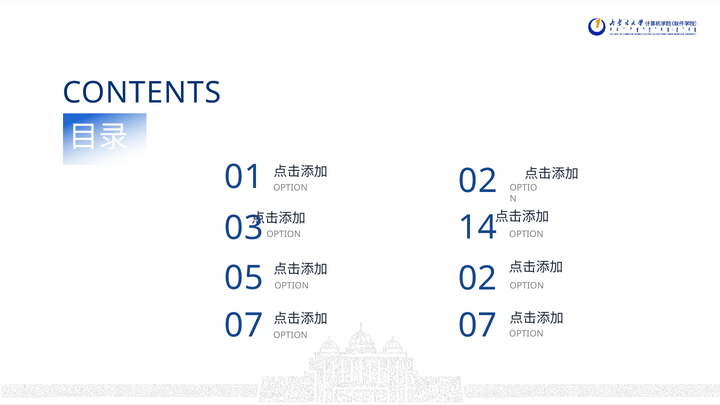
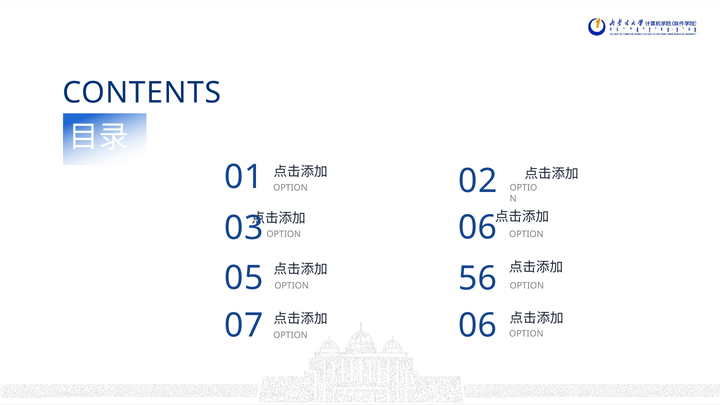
03 14: 14 -> 06
05 02: 02 -> 56
07 07: 07 -> 06
